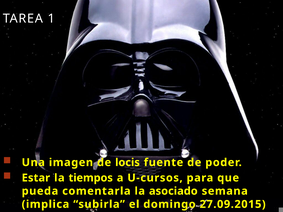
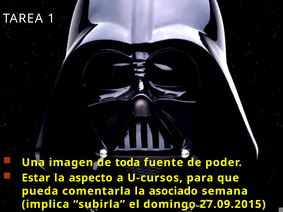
locis: locis -> toda
tiempos: tiempos -> aspecto
